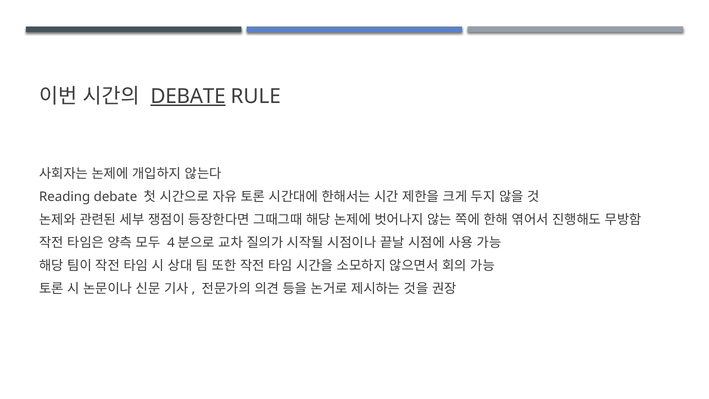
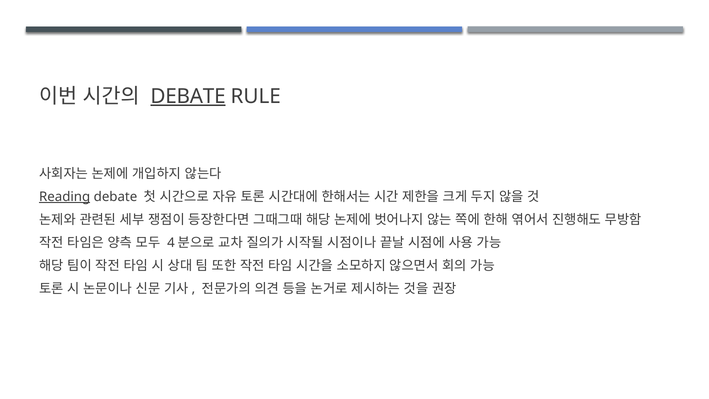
Reading underline: none -> present
